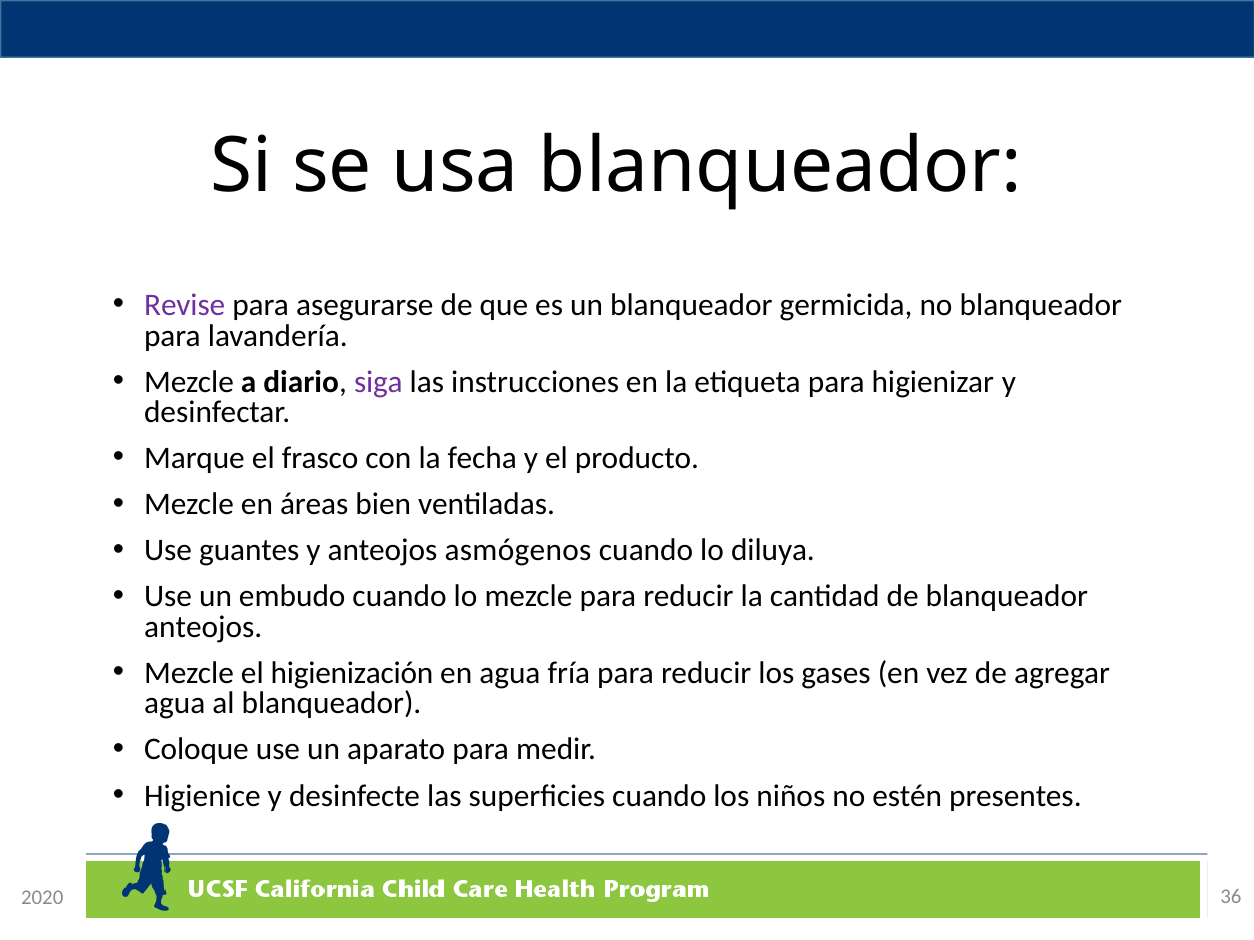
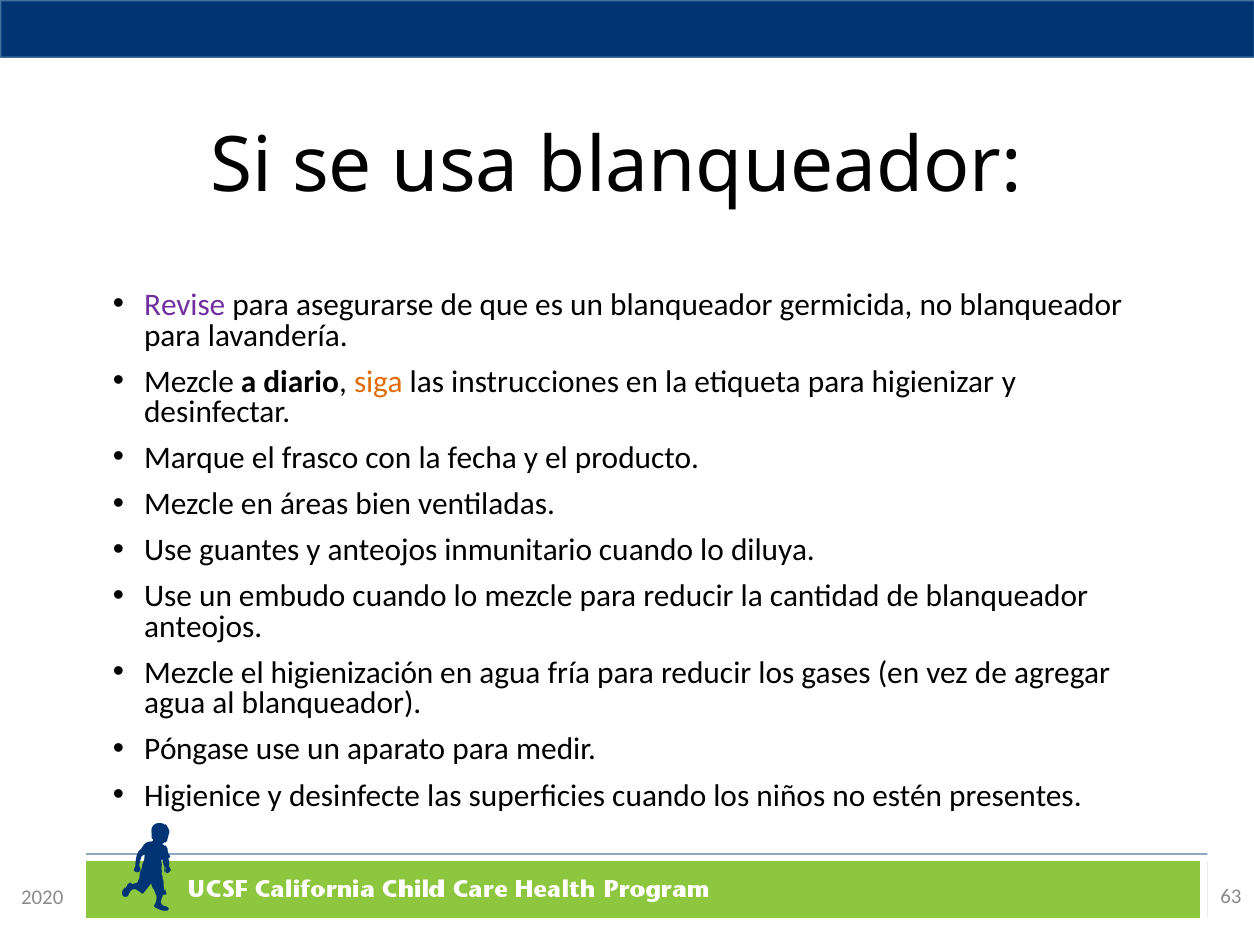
siga colour: purple -> orange
asmógenos: asmógenos -> inmunitario
Coloque: Coloque -> Póngase
36: 36 -> 63
